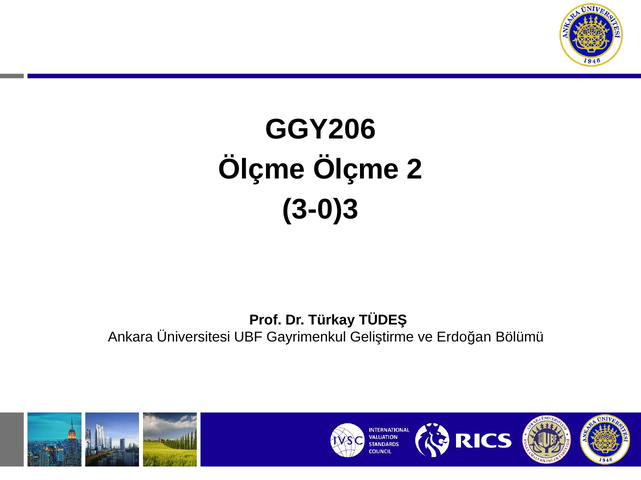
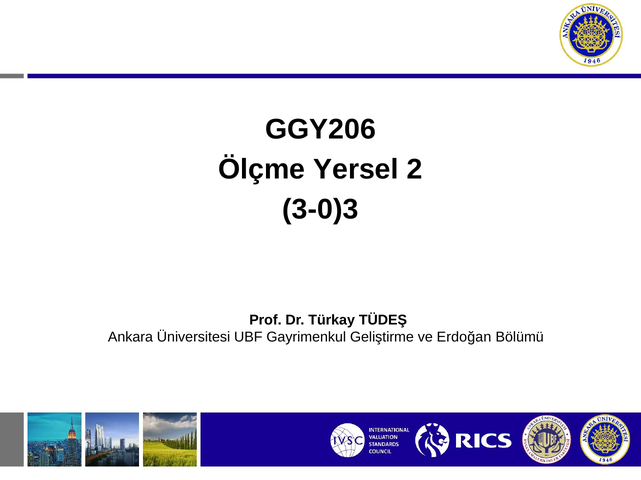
Ölçme Ölçme: Ölçme -> Yersel
